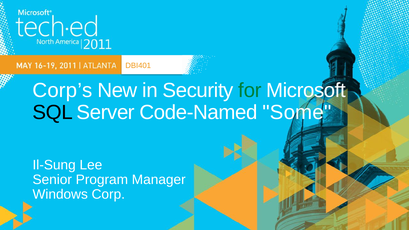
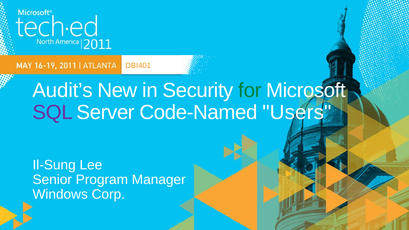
Corp’s: Corp’s -> Audit’s
SQL colour: black -> purple
Some: Some -> Users
